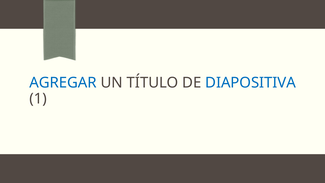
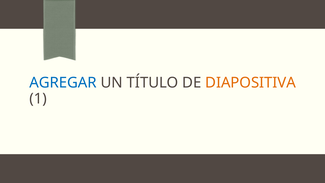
DIAPOSITIVA colour: blue -> orange
